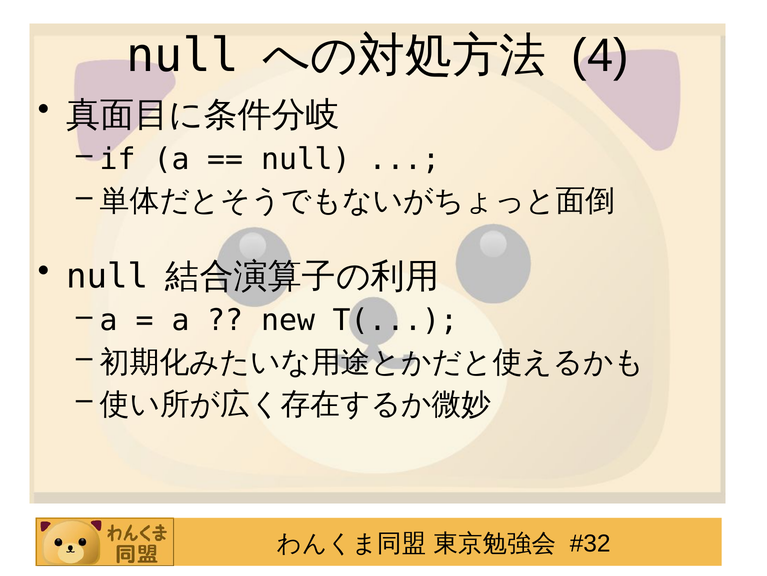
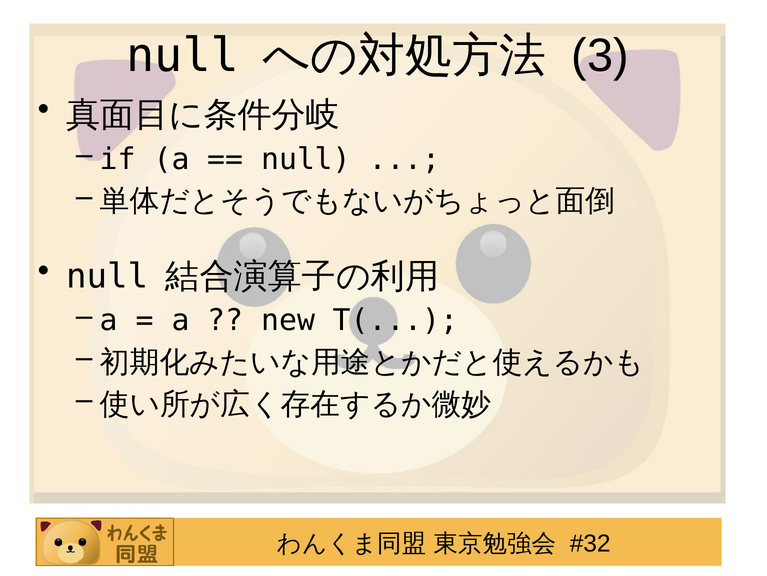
4: 4 -> 3
